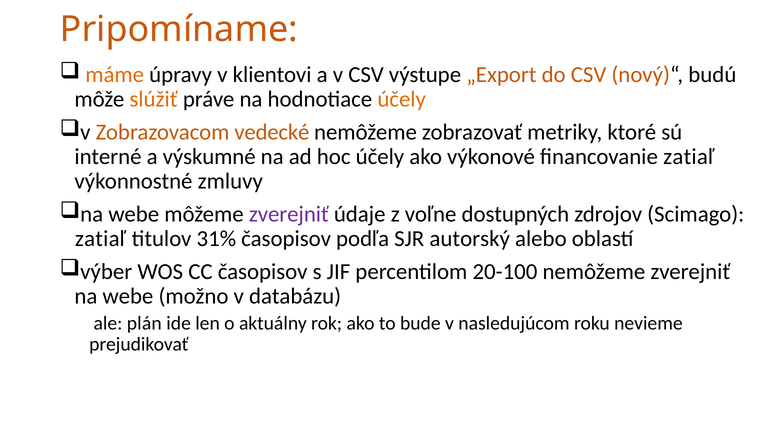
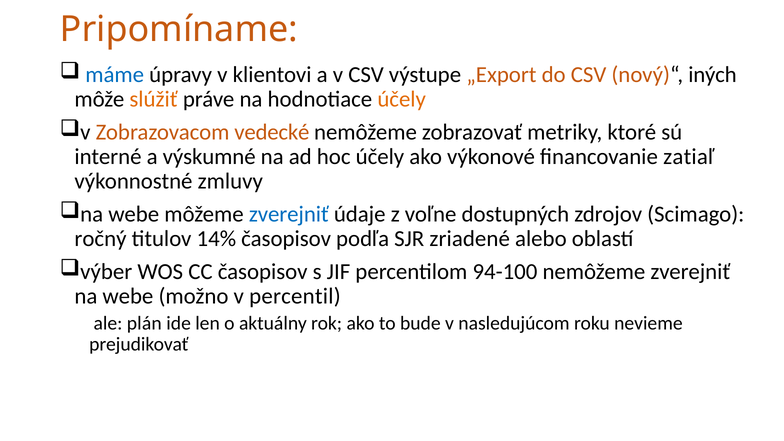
máme colour: orange -> blue
budú: budú -> iných
zverejniť at (289, 214) colour: purple -> blue
zatiaľ at (100, 239): zatiaľ -> ročný
31%: 31% -> 14%
autorský: autorský -> zriadené
20-100: 20-100 -> 94-100
databázu: databázu -> percentil
